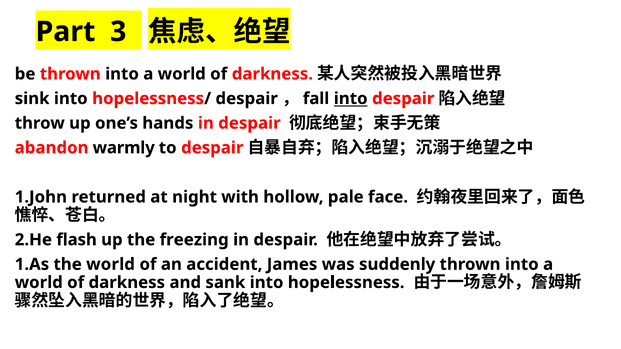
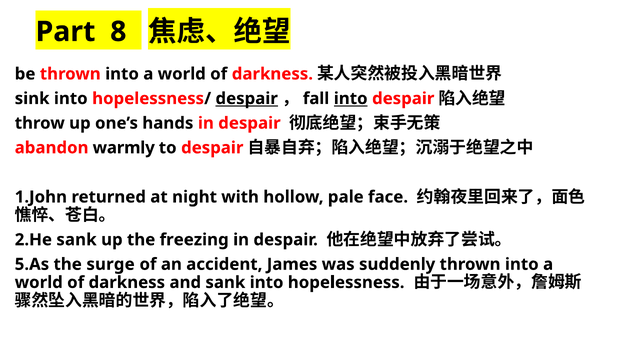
3: 3 -> 8
despair at (247, 99) underline: none -> present
2.He flash: flash -> sank
1.As: 1.As -> 5.As
the world: world -> surge
